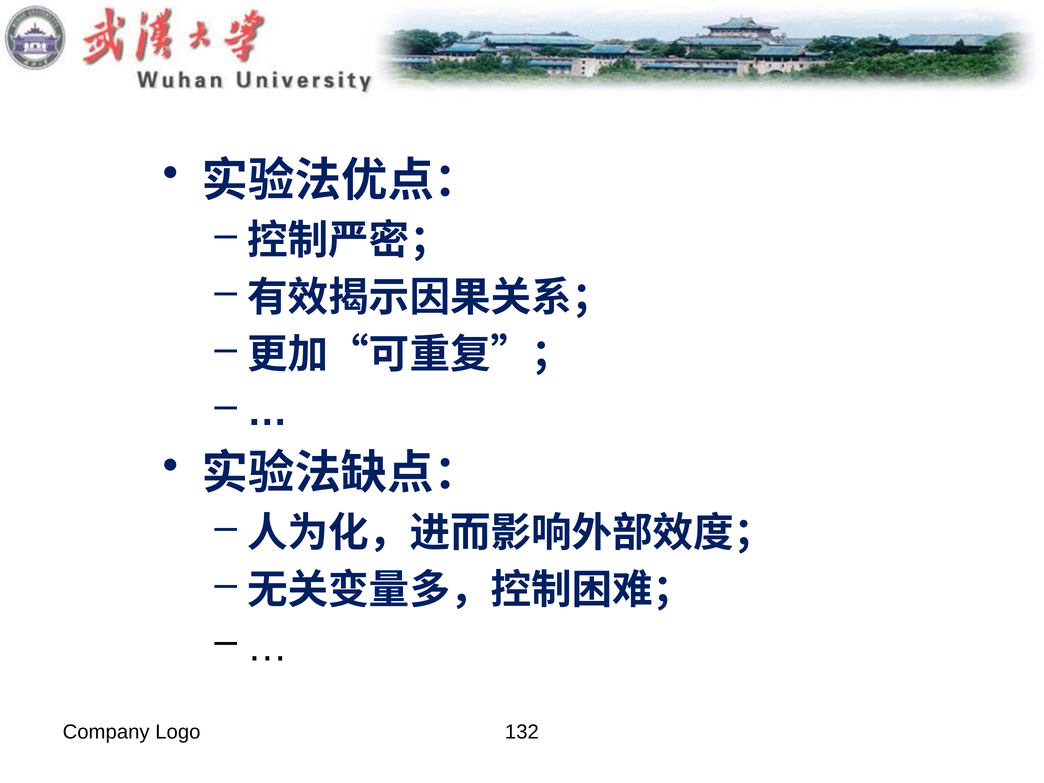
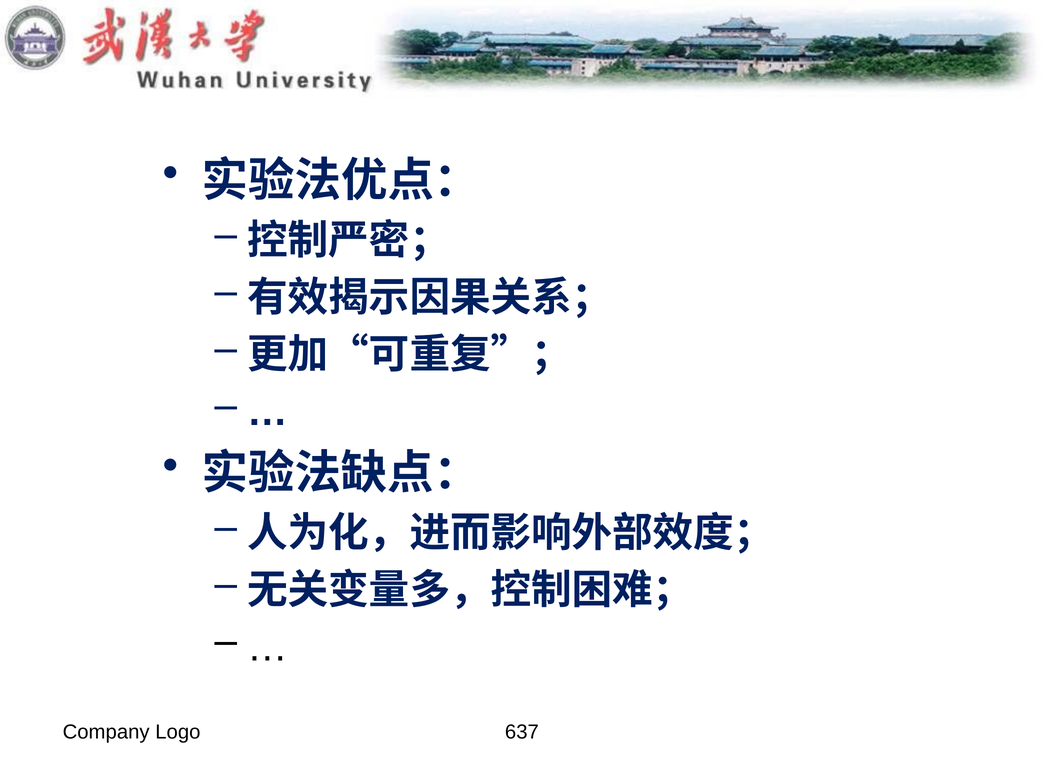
132: 132 -> 637
